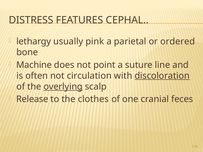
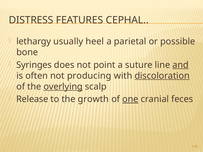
pink: pink -> heel
ordered: ordered -> possible
Machine: Machine -> Syringes
and underline: none -> present
circulation: circulation -> producing
clothes: clothes -> growth
one underline: none -> present
